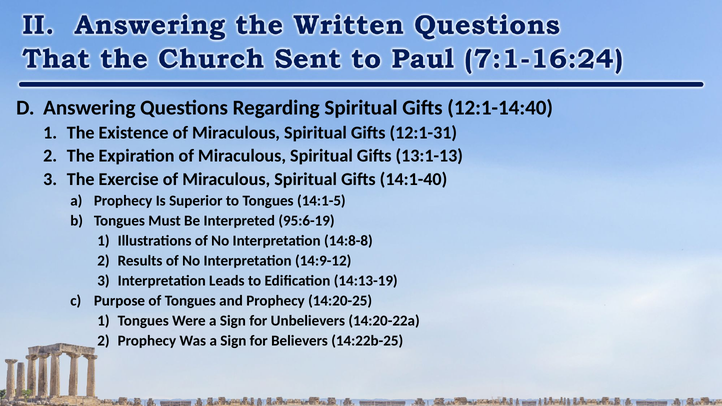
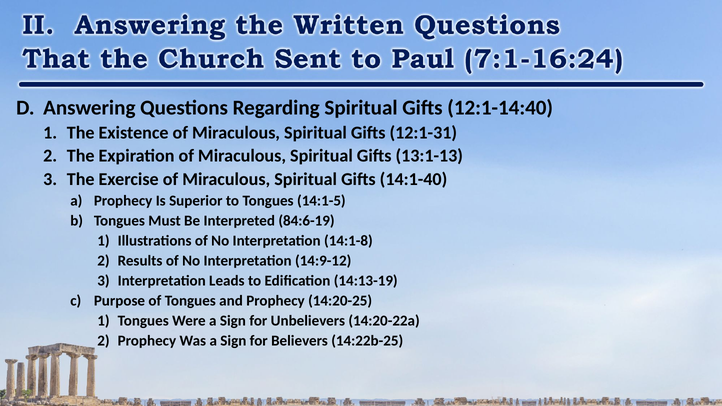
95:6-19: 95:6-19 -> 84:6-19
14:8-8: 14:8-8 -> 14:1-8
